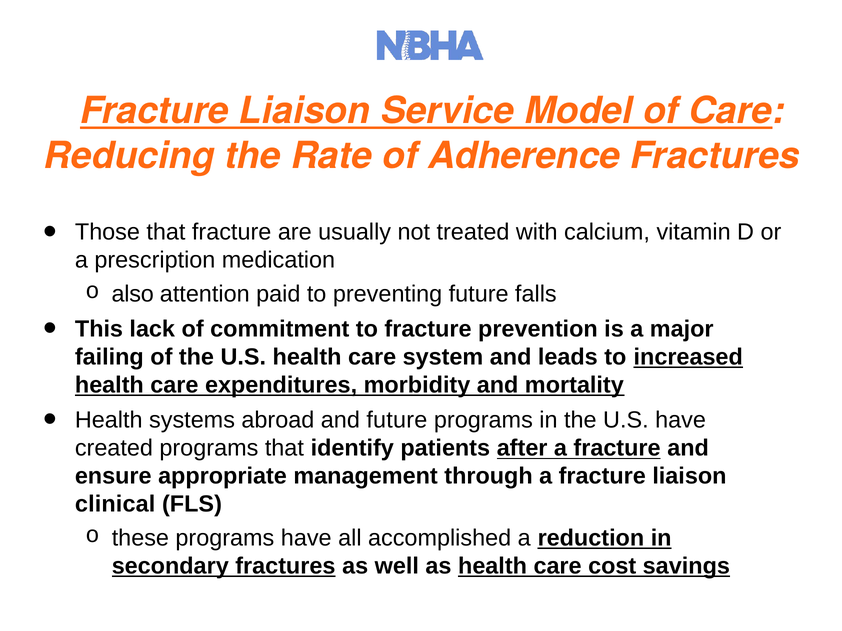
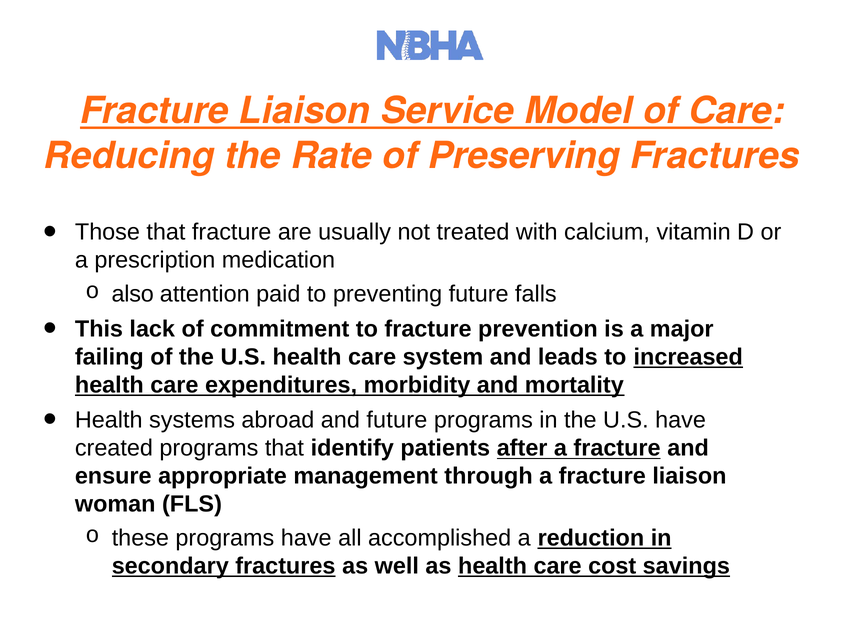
Adherence: Adherence -> Preserving
clinical: clinical -> woman
